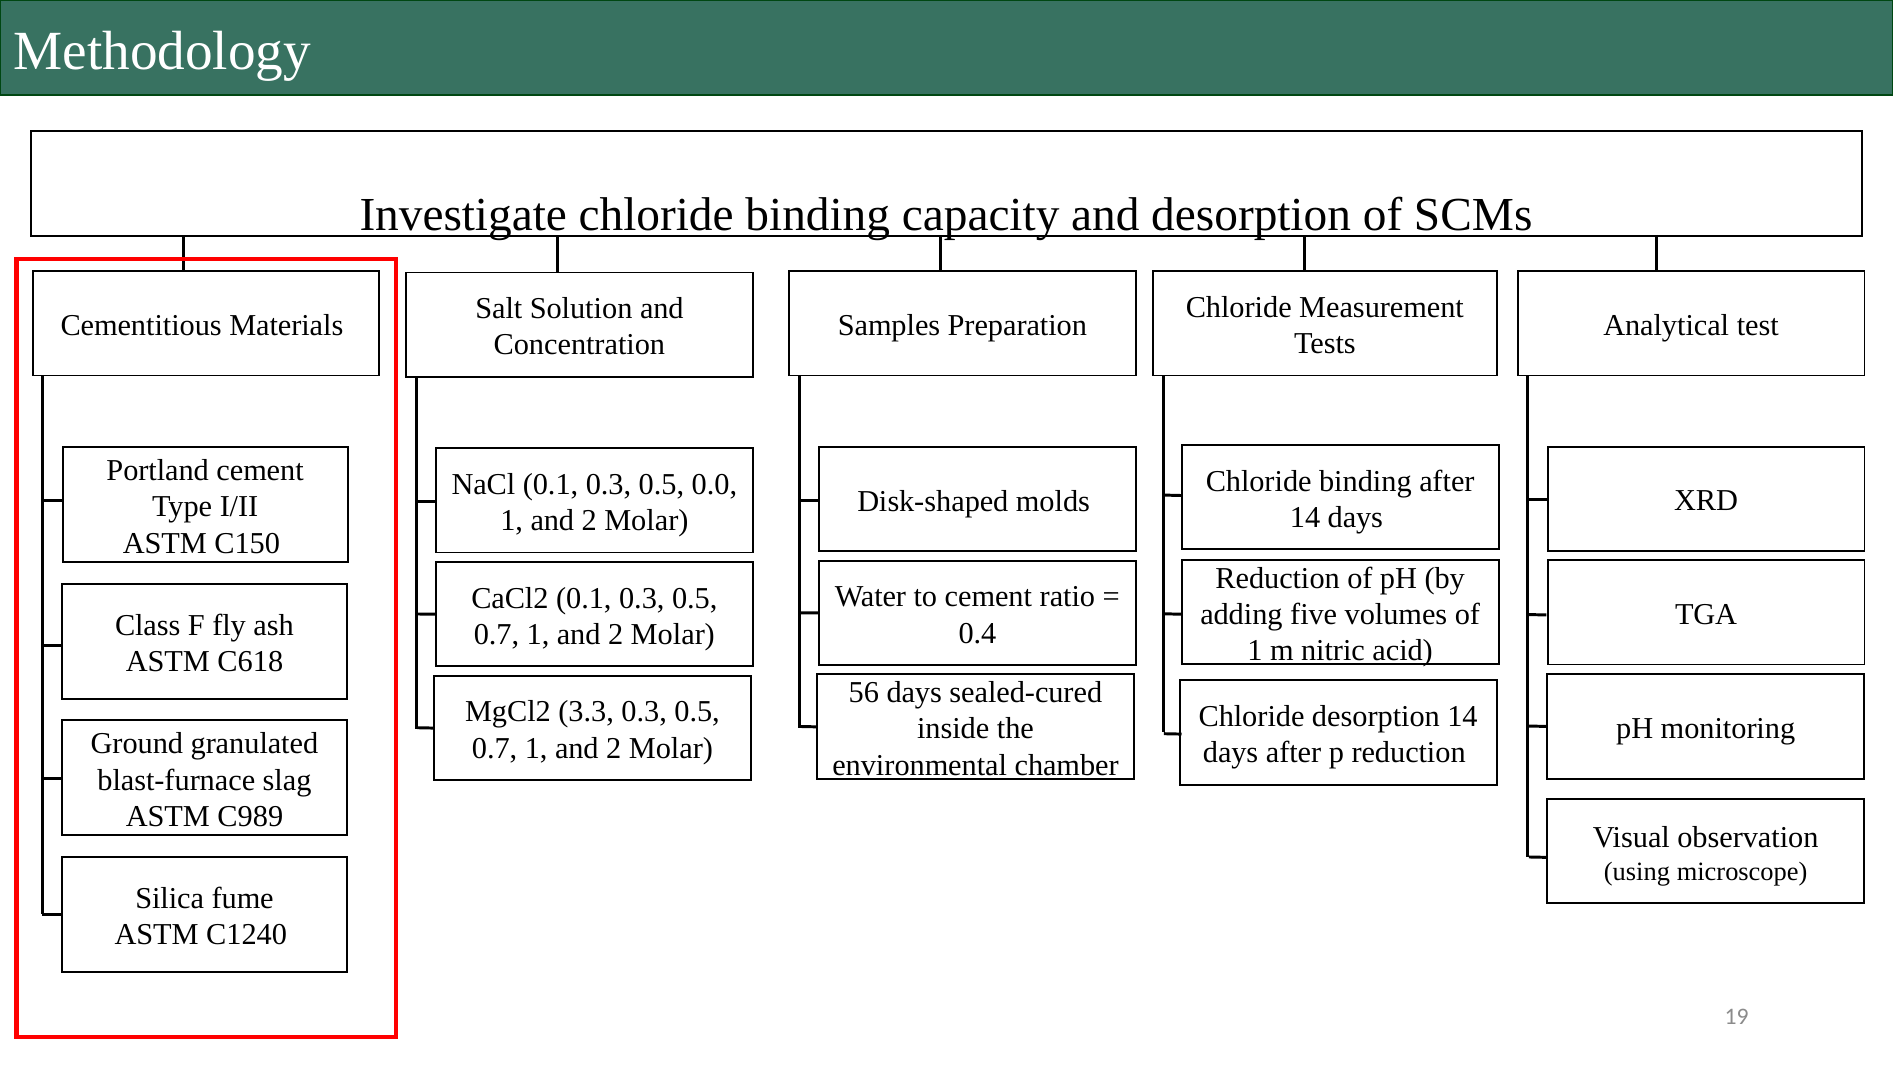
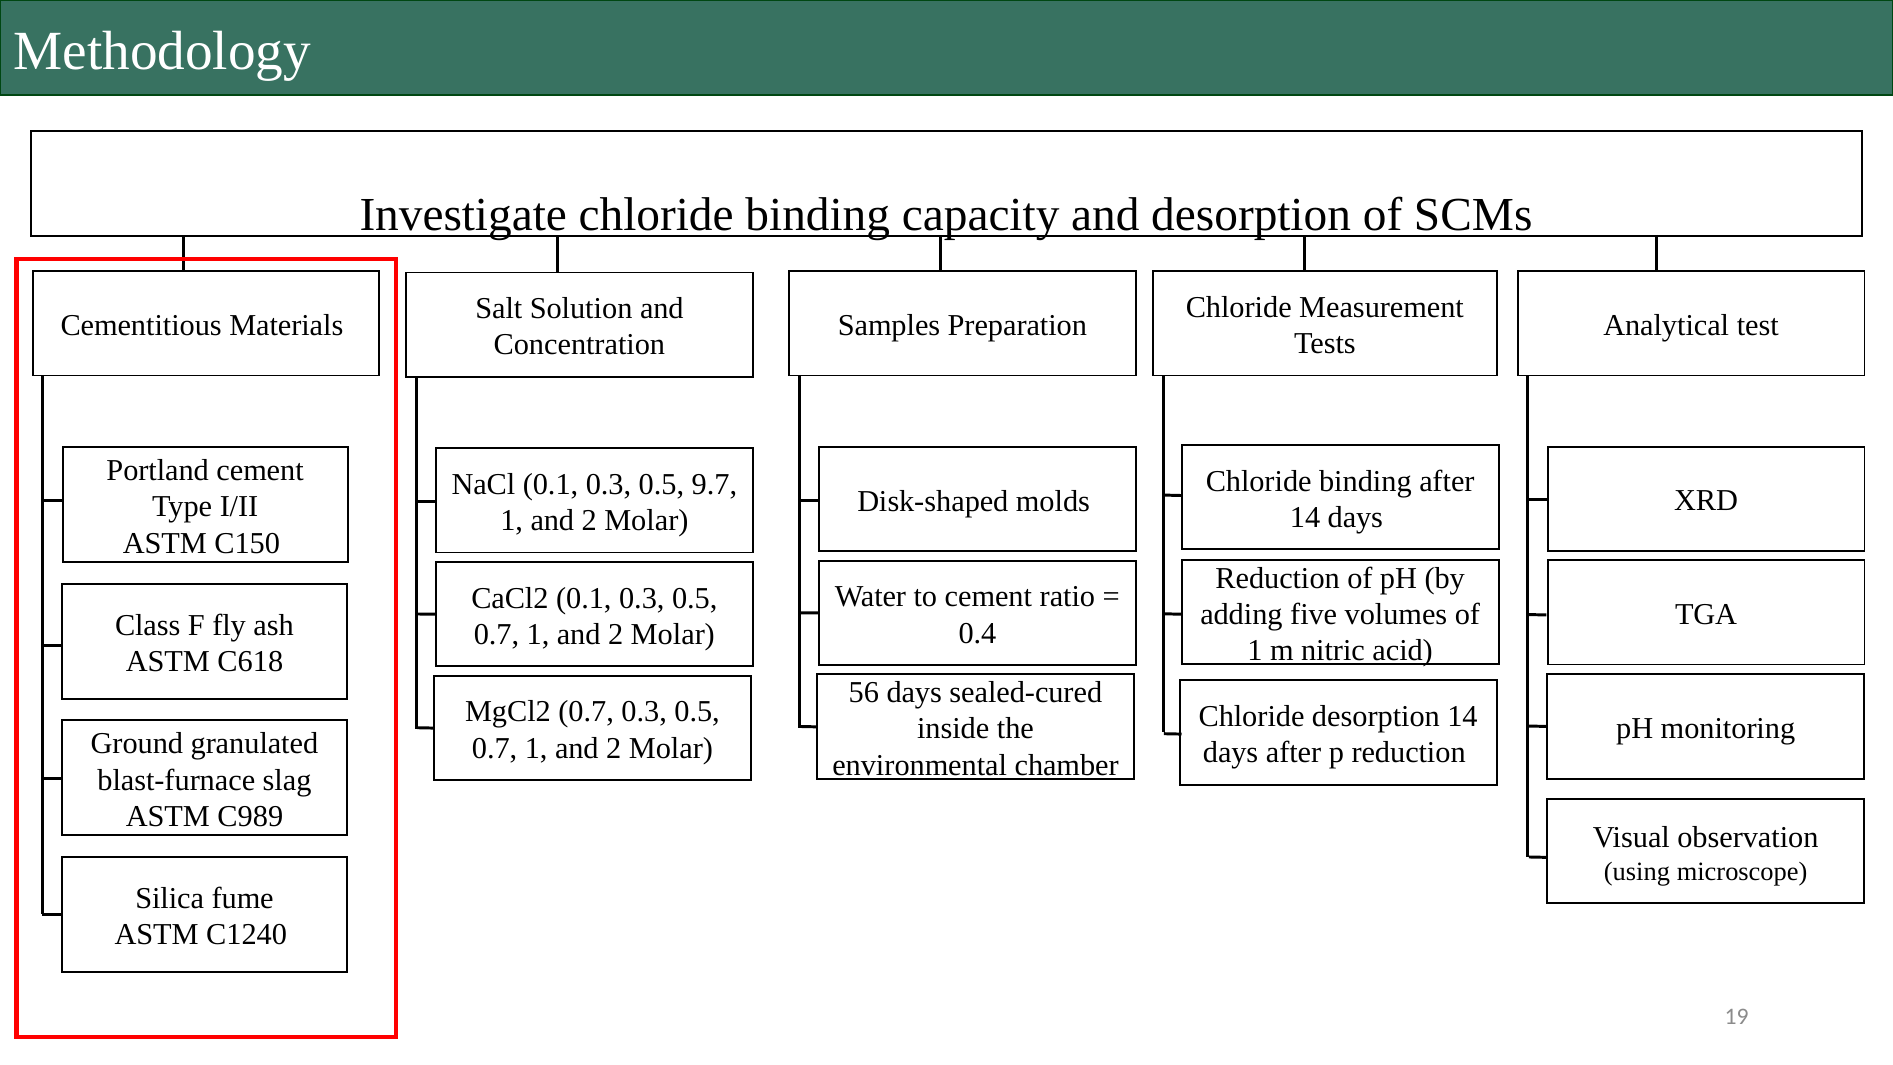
0.0: 0.0 -> 9.7
MgCl2 3.3: 3.3 -> 0.7
